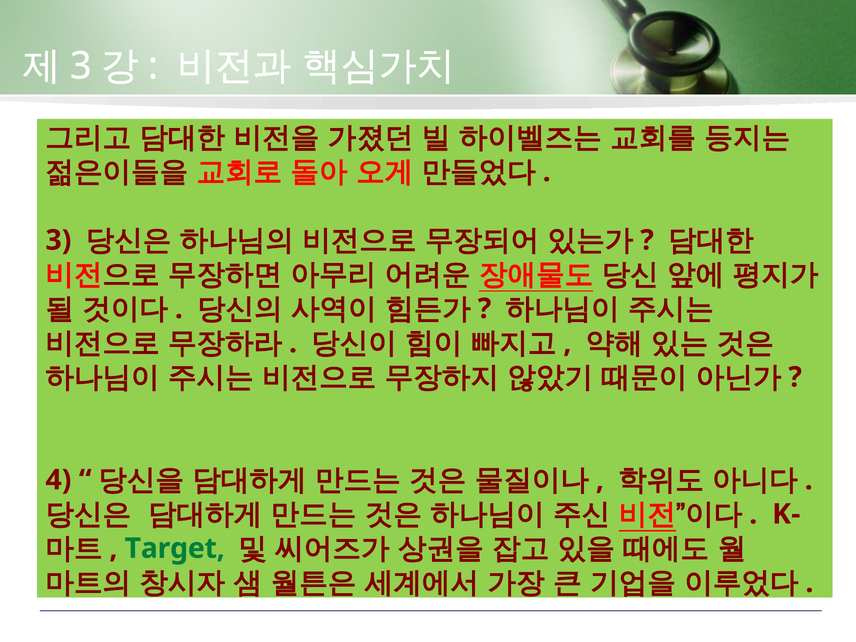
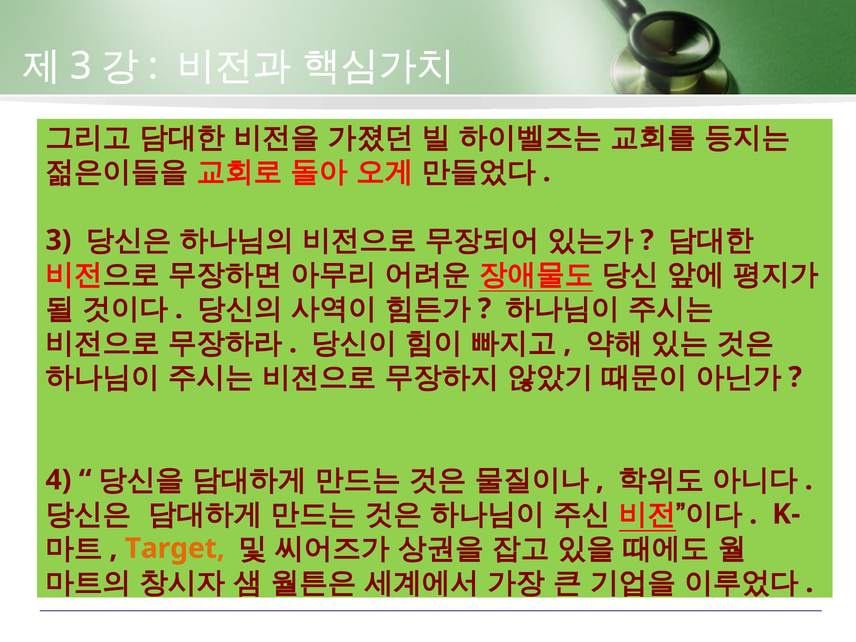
Target colour: green -> orange
